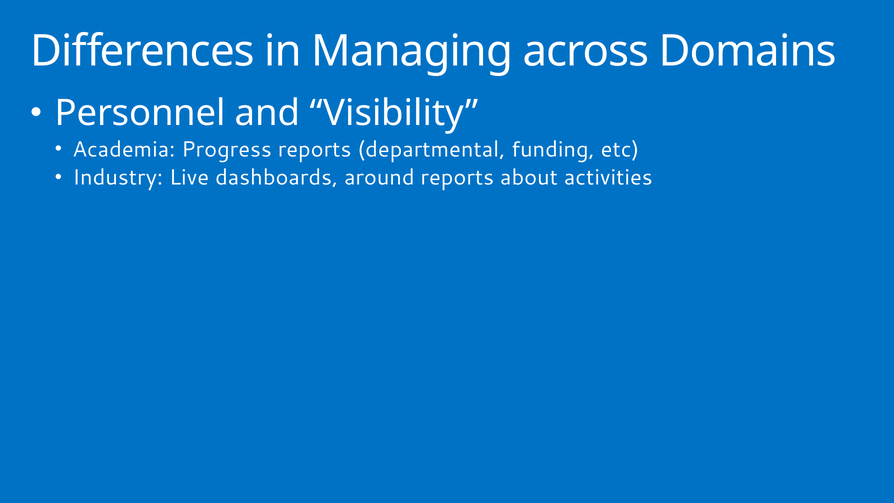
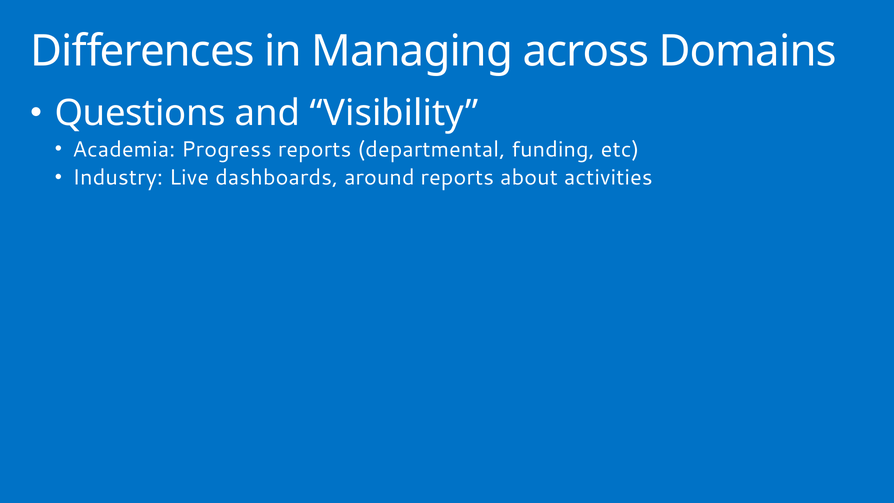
Personnel: Personnel -> Questions
